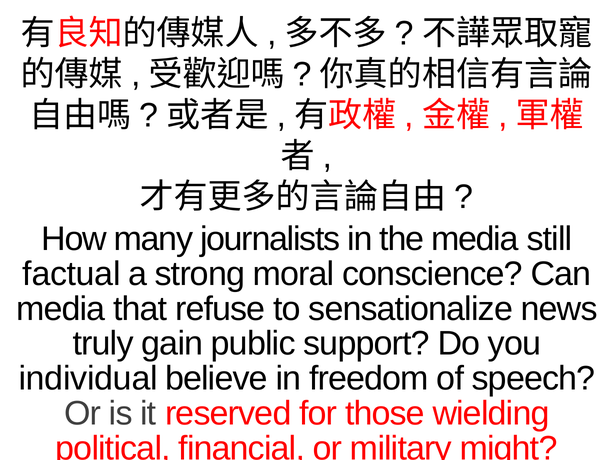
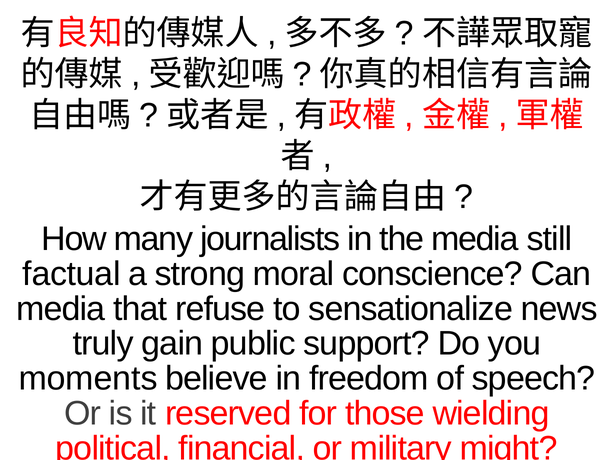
individual: individual -> moments
